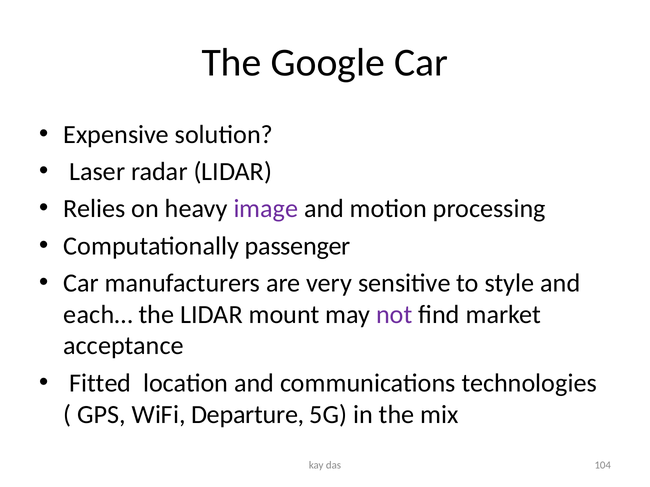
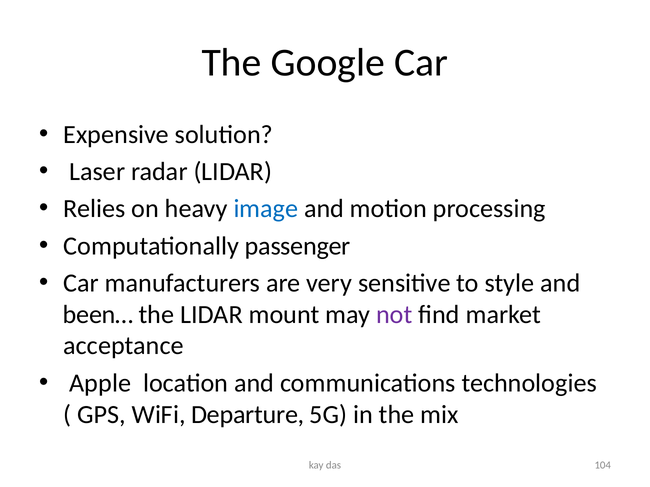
image colour: purple -> blue
each…: each… -> been…
Fitted: Fitted -> Apple
